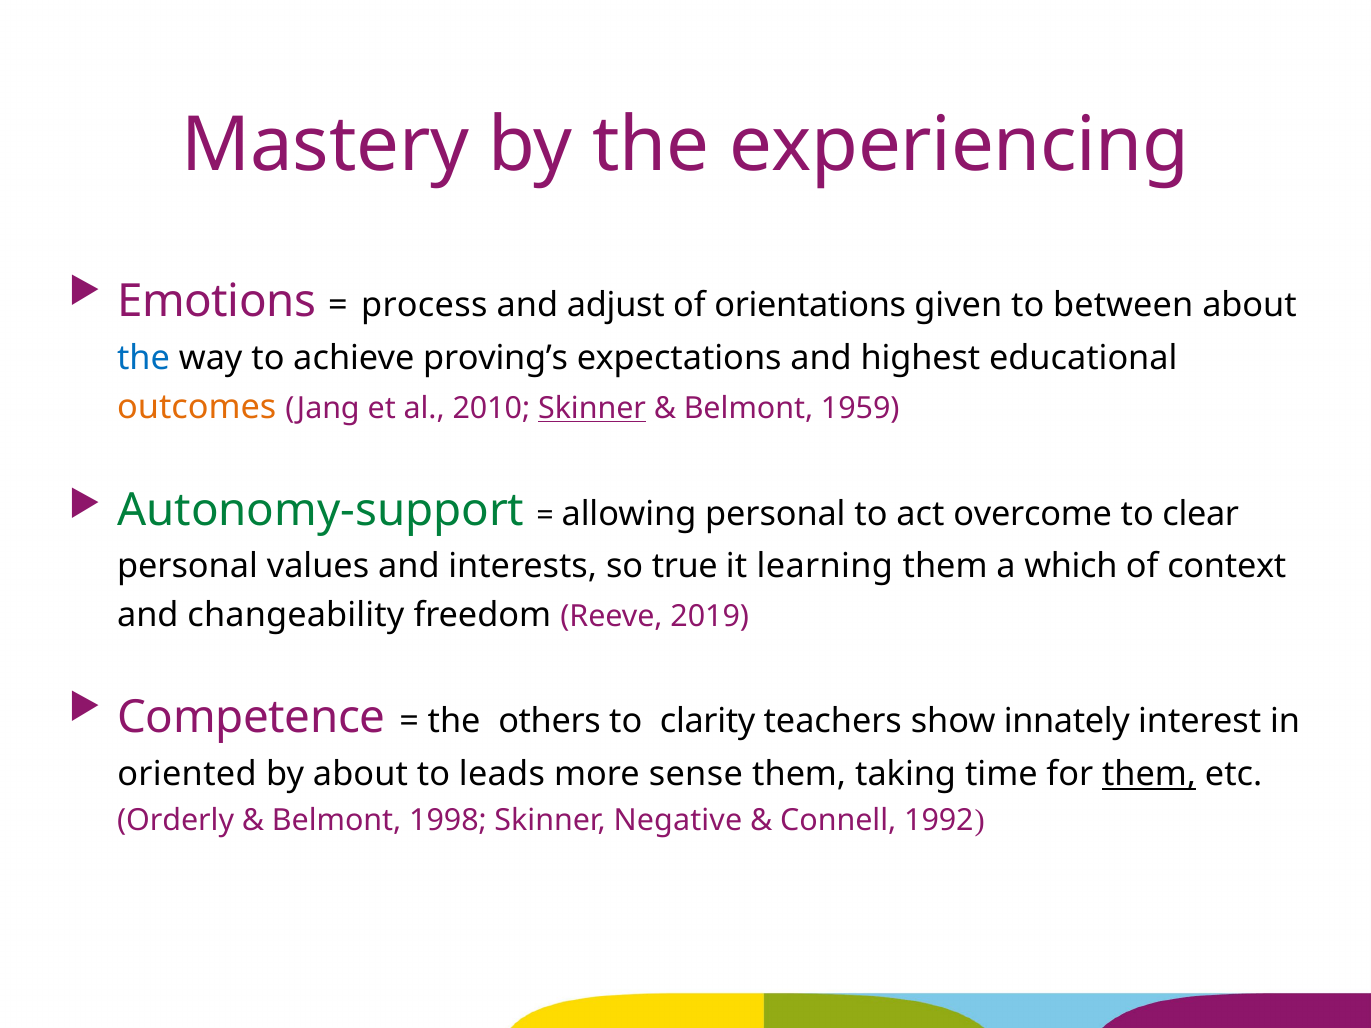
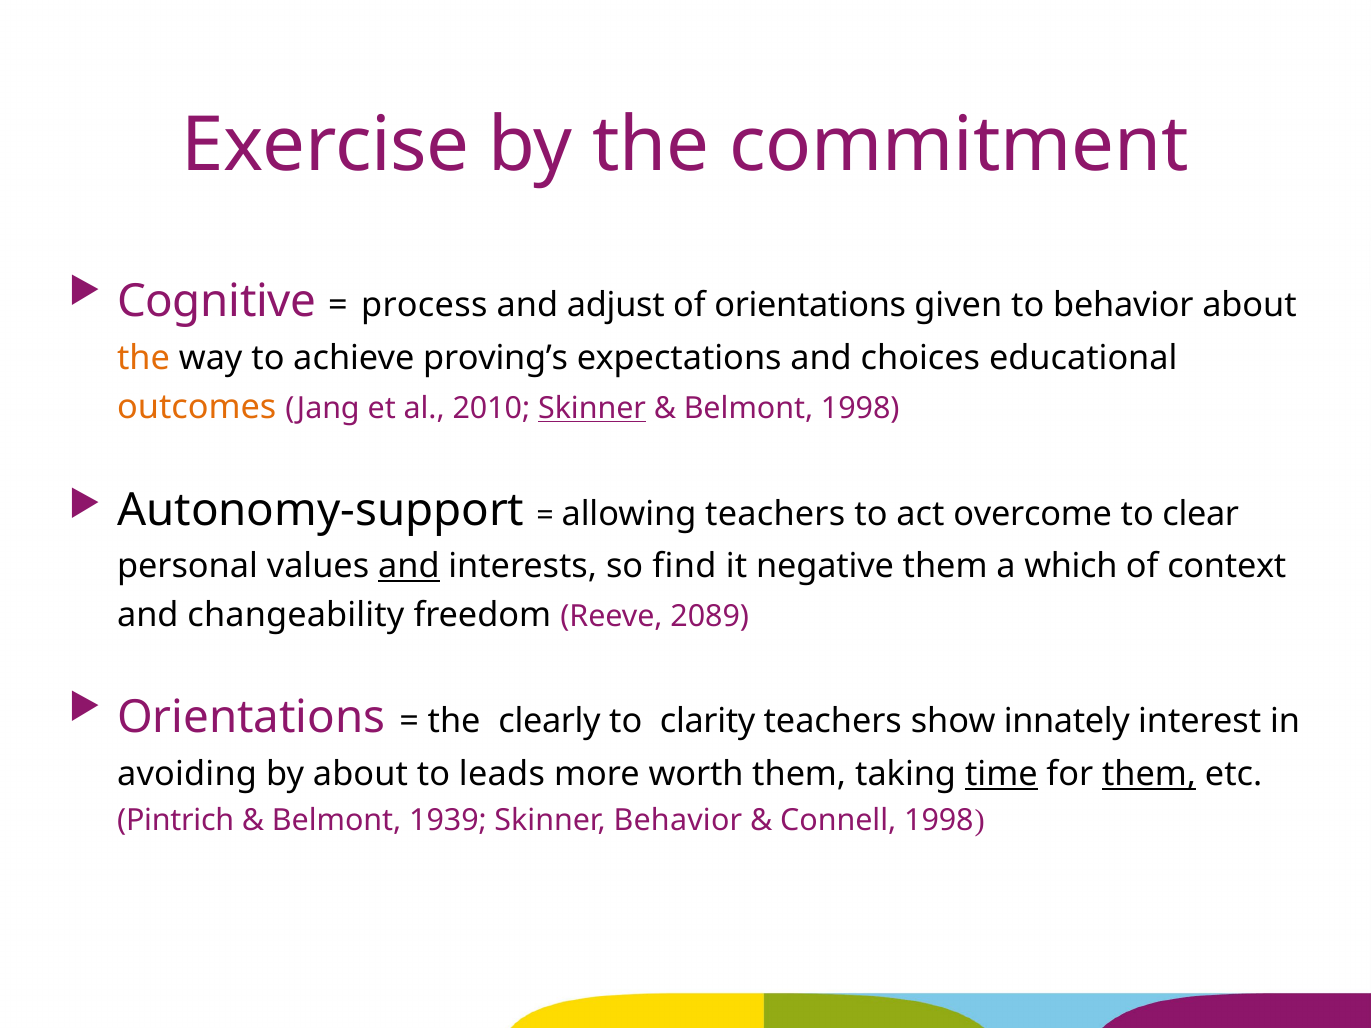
Mastery: Mastery -> Exercise
experiencing: experiencing -> commitment
Emotions: Emotions -> Cognitive
to between: between -> behavior
the at (144, 358) colour: blue -> orange
highest: highest -> choices
Belmont 1959: 1959 -> 1998
Autonomy-support colour: green -> black
allowing personal: personal -> teachers
and at (409, 566) underline: none -> present
true: true -> find
learning: learning -> negative
2019: 2019 -> 2089
Competence at (251, 718): Competence -> Orientations
others: others -> clearly
oriented: oriented -> avoiding
sense: sense -> worth
time underline: none -> present
Orderly: Orderly -> Pintrich
1998: 1998 -> 1939
Skinner Negative: Negative -> Behavior
Connell 1992: 1992 -> 1998
